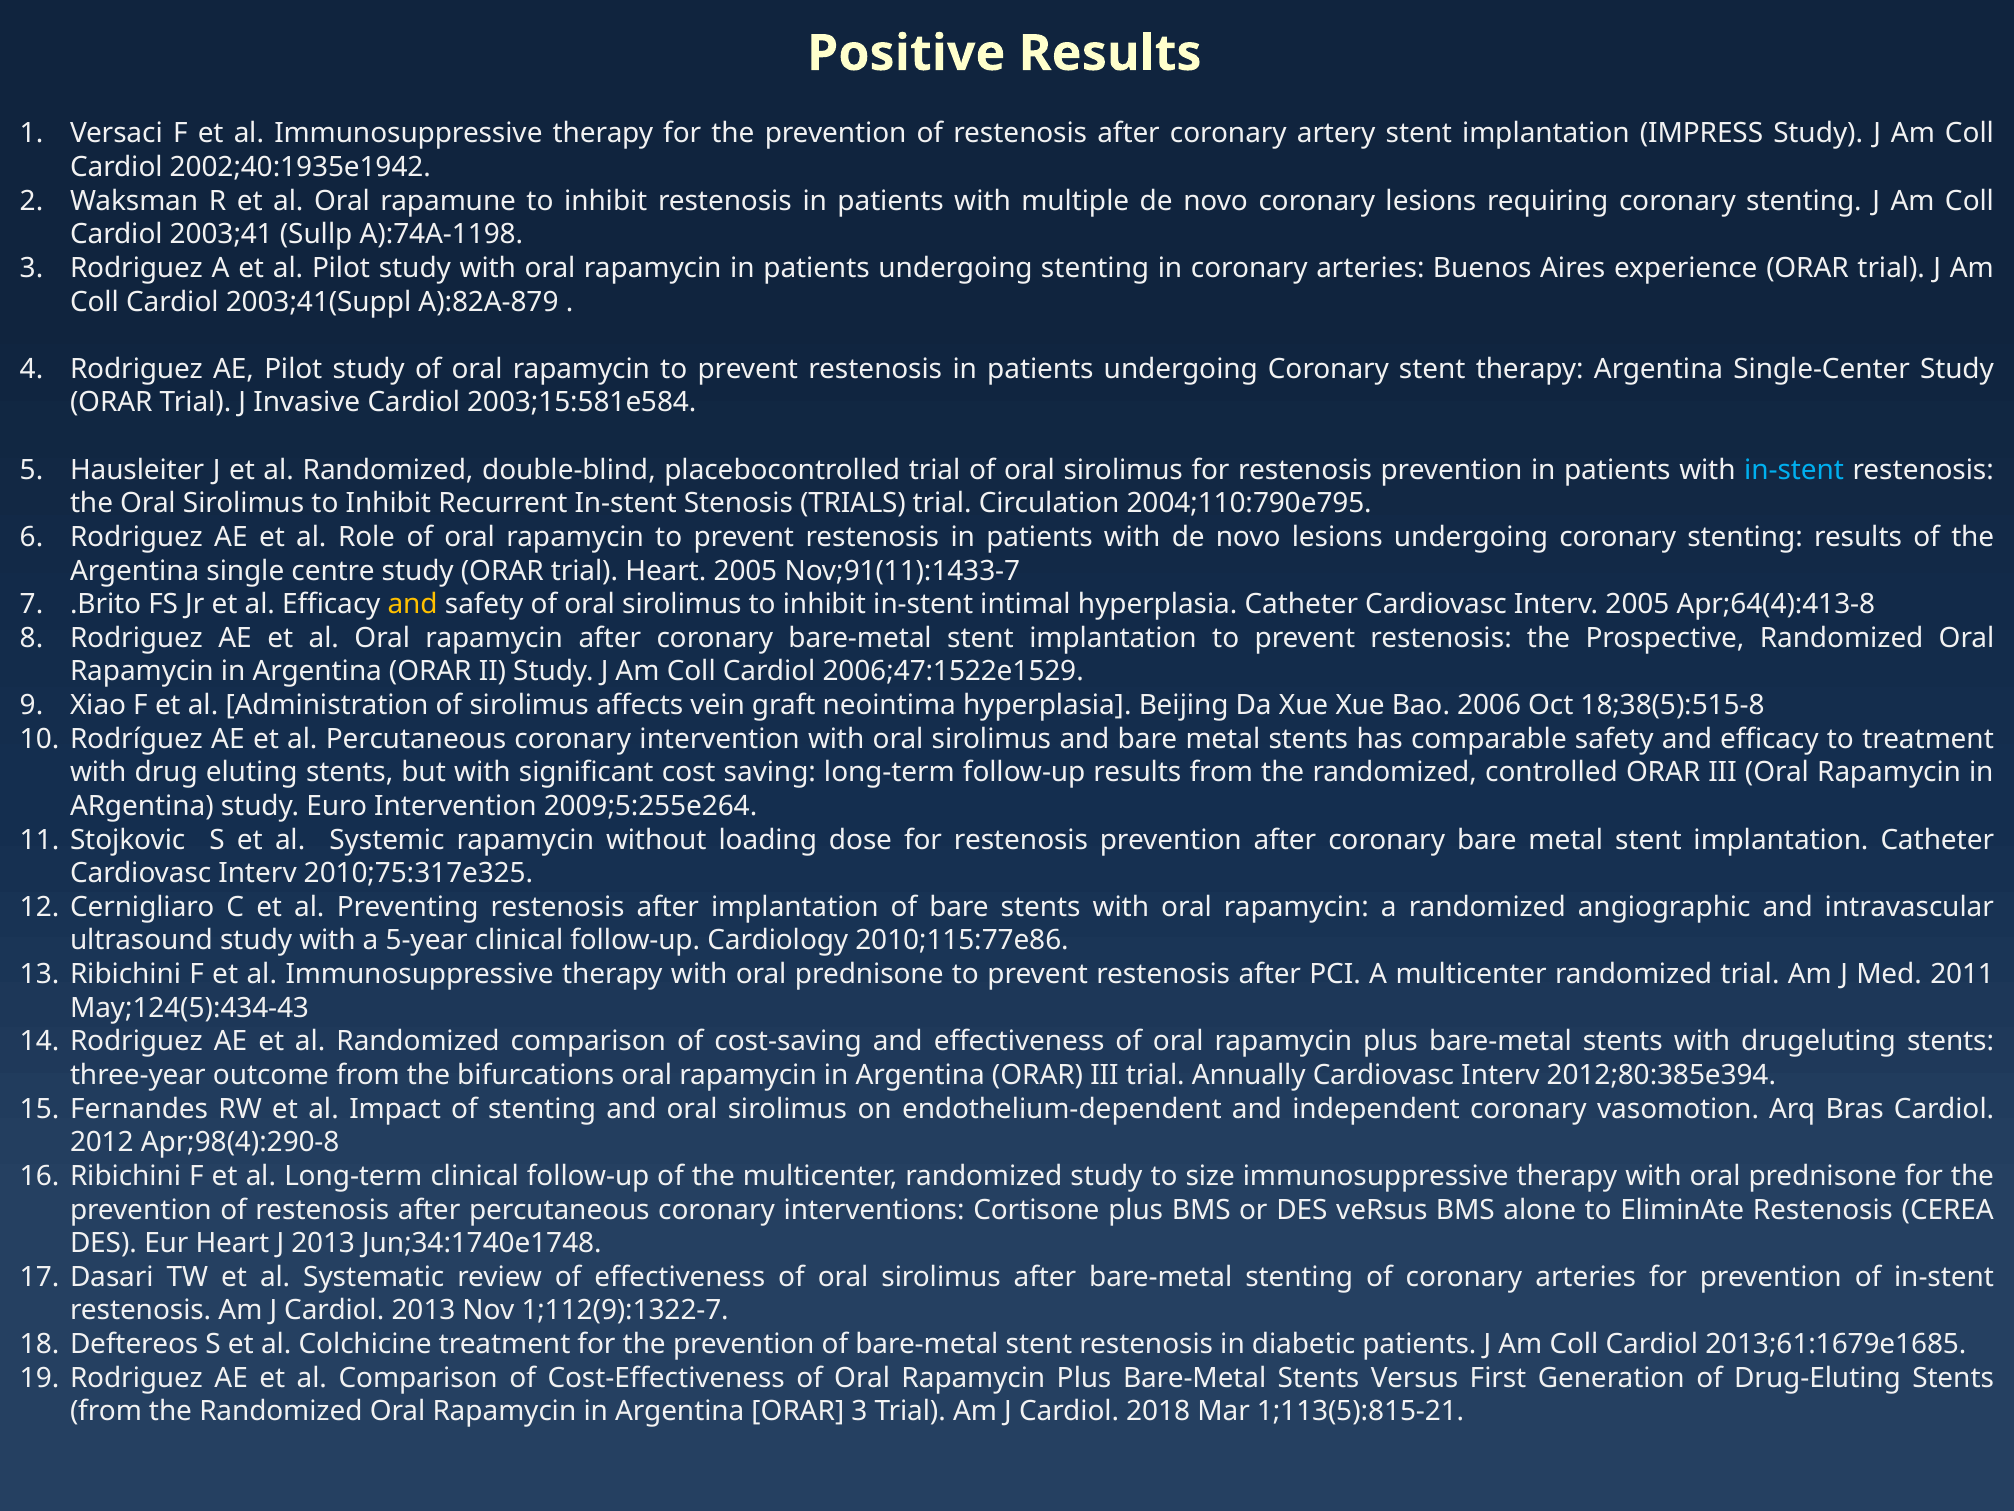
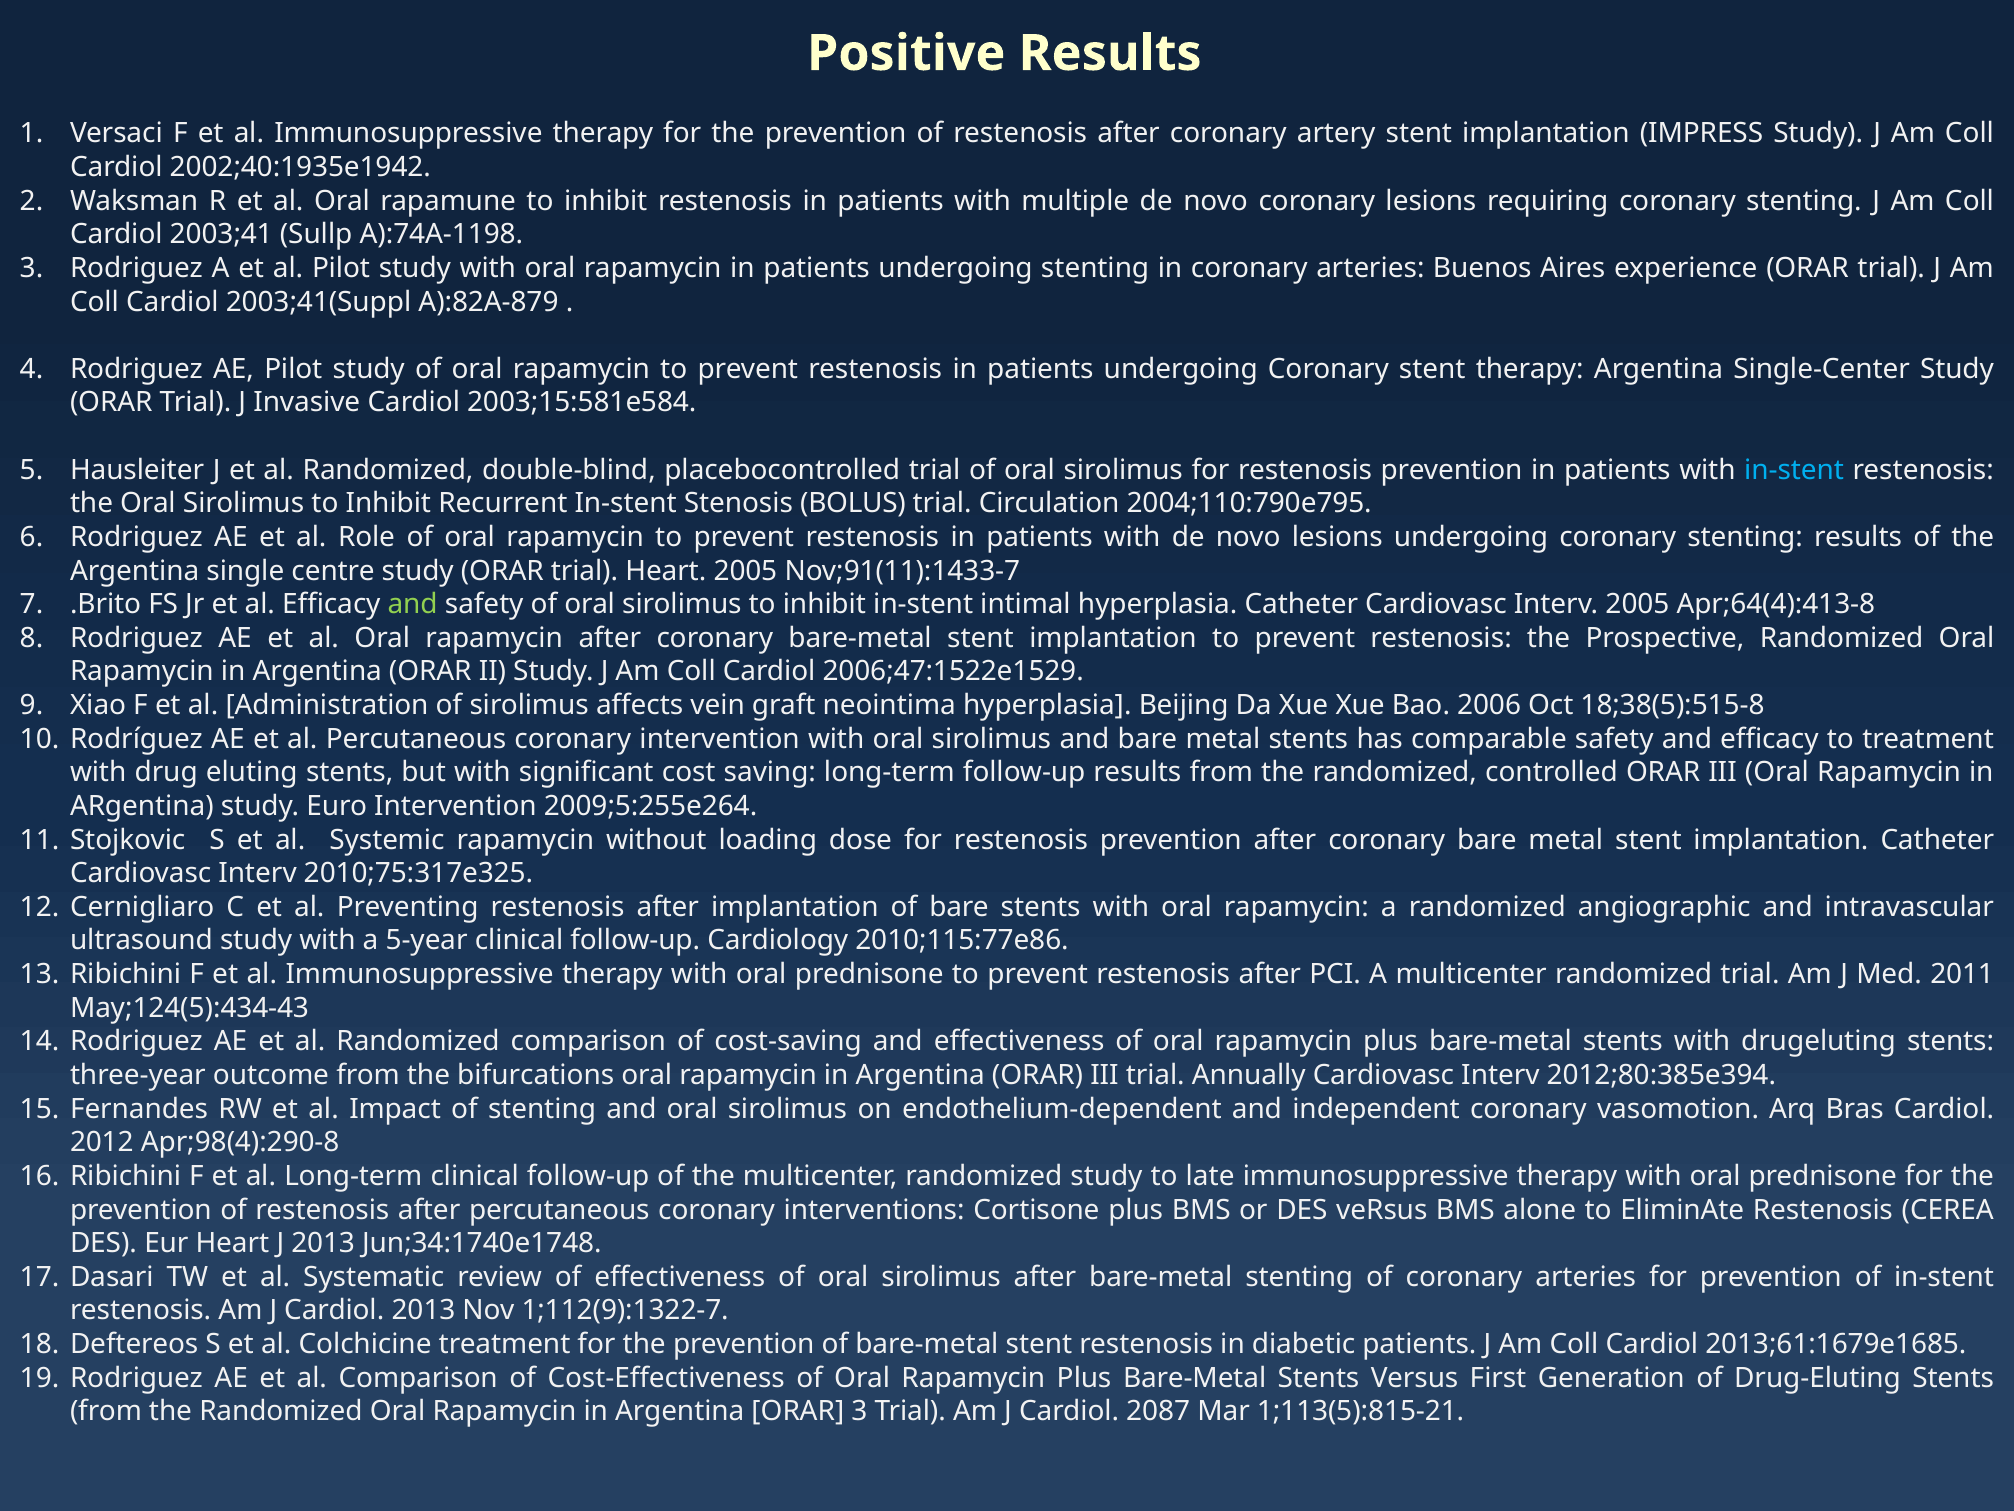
TRIALS: TRIALS -> BOLUS
and at (413, 604) colour: yellow -> light green
size: size -> late
2018: 2018 -> 2087
